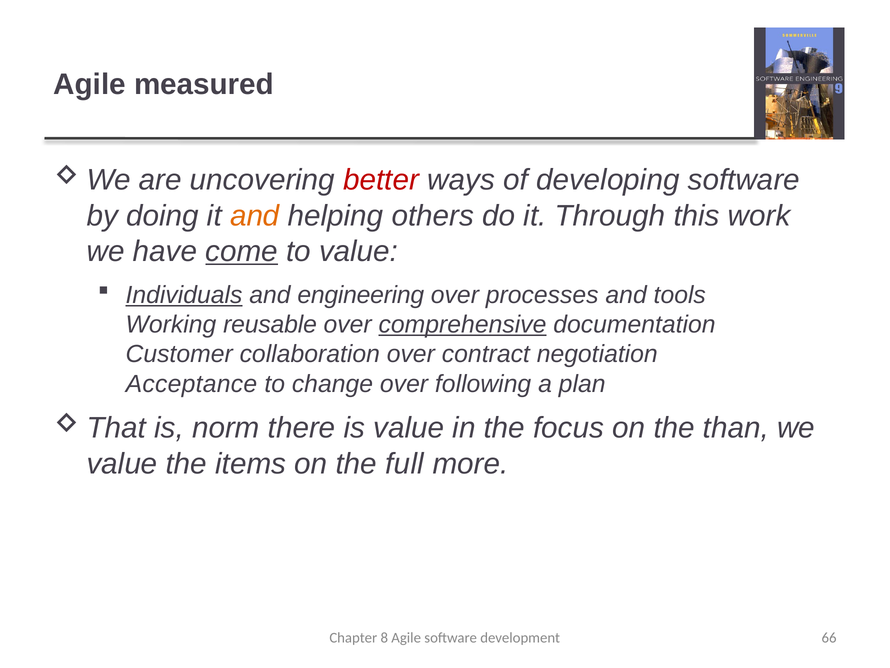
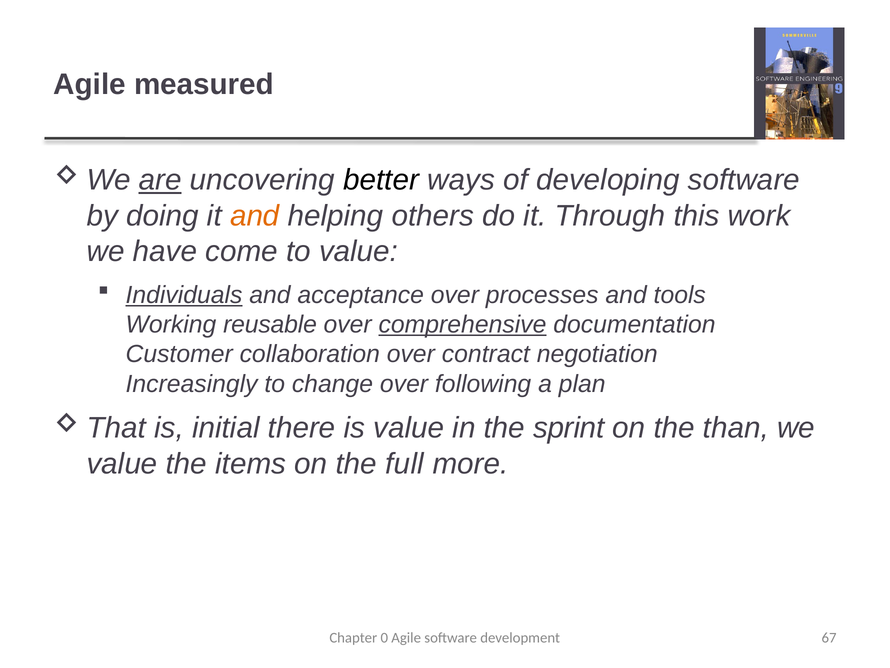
are underline: none -> present
better colour: red -> black
come underline: present -> none
engineering: engineering -> acceptance
Acceptance: Acceptance -> Increasingly
norm: norm -> initial
focus: focus -> sprint
8: 8 -> 0
66: 66 -> 67
